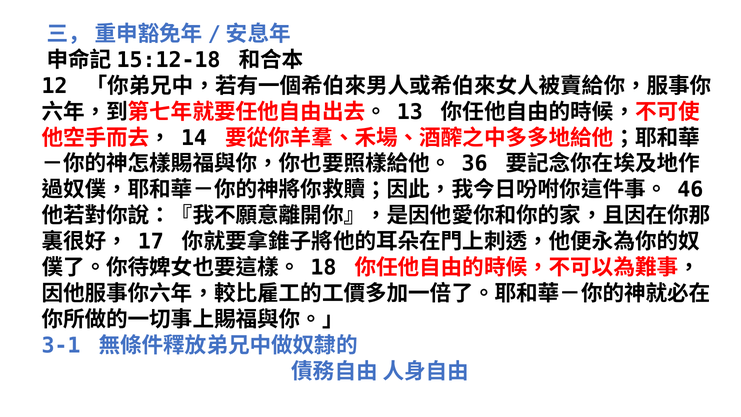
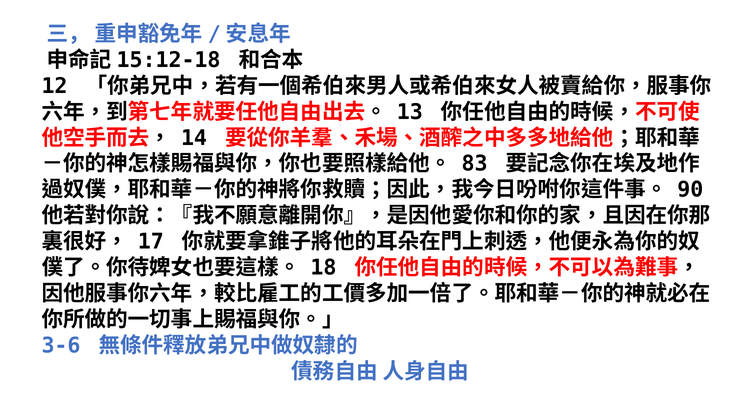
36: 36 -> 83
46: 46 -> 90
3-1: 3-1 -> 3-6
